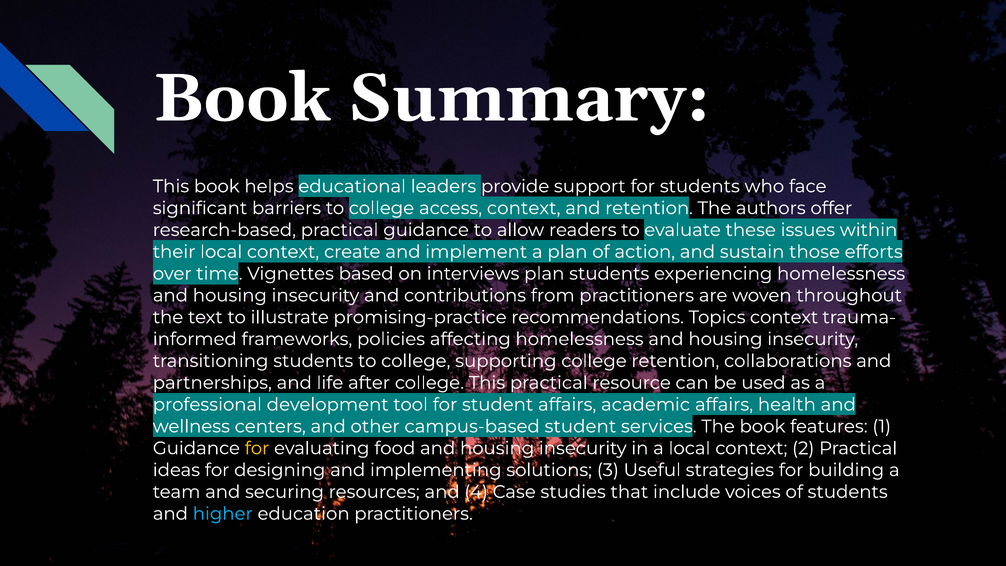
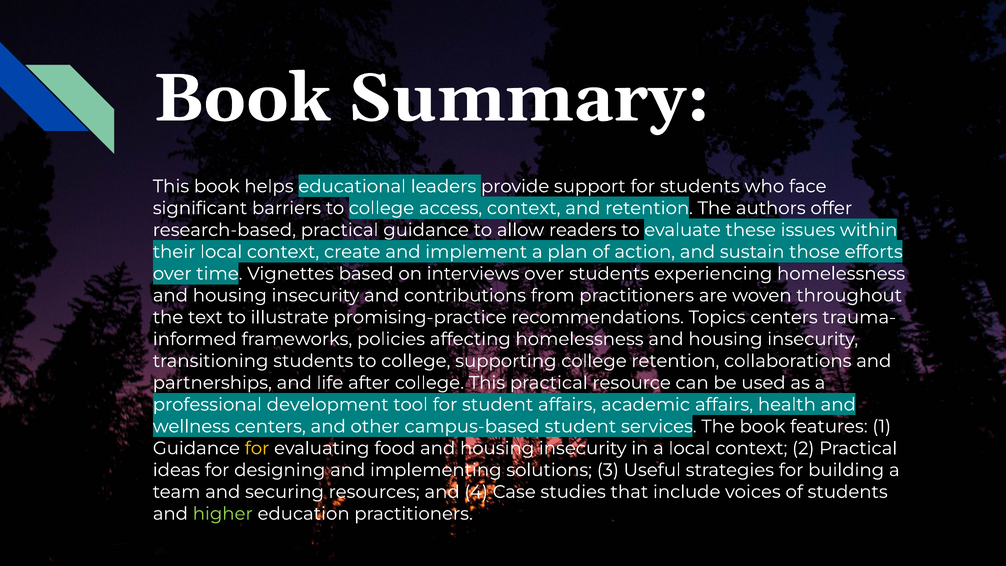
interviews plan: plan -> over
Topics context: context -> centers
higher colour: light blue -> light green
